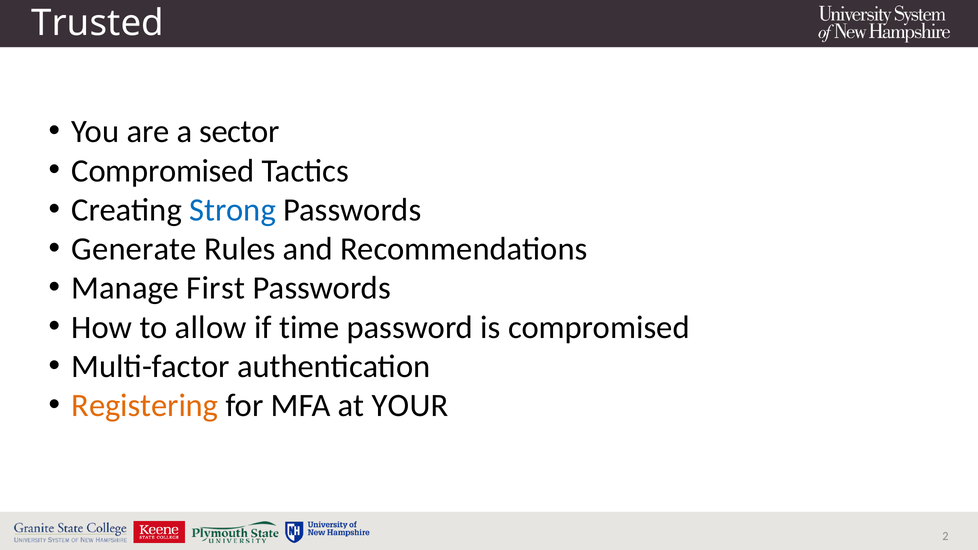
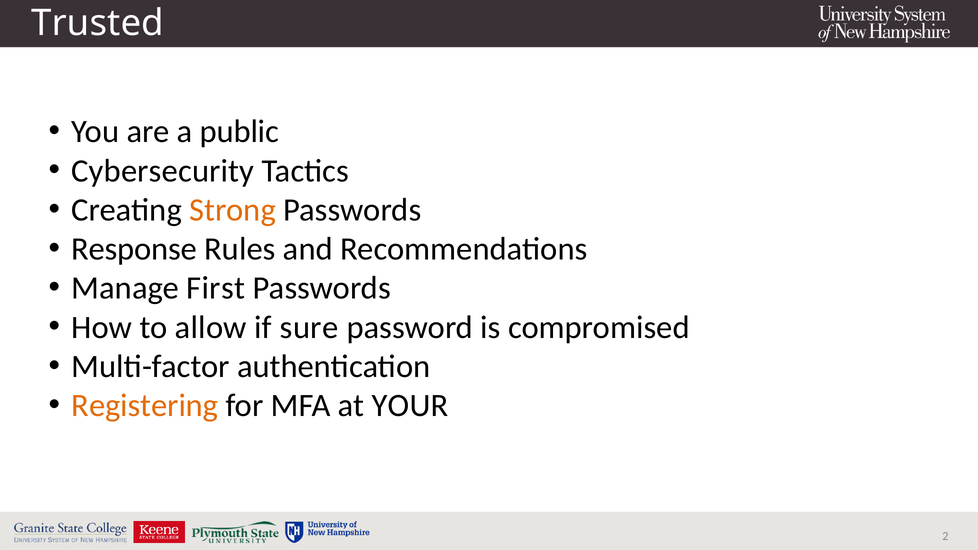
sector: sector -> public
Compromised at (163, 171): Compromised -> Cybersecurity
Strong colour: blue -> orange
Generate: Generate -> Response
time: time -> sure
